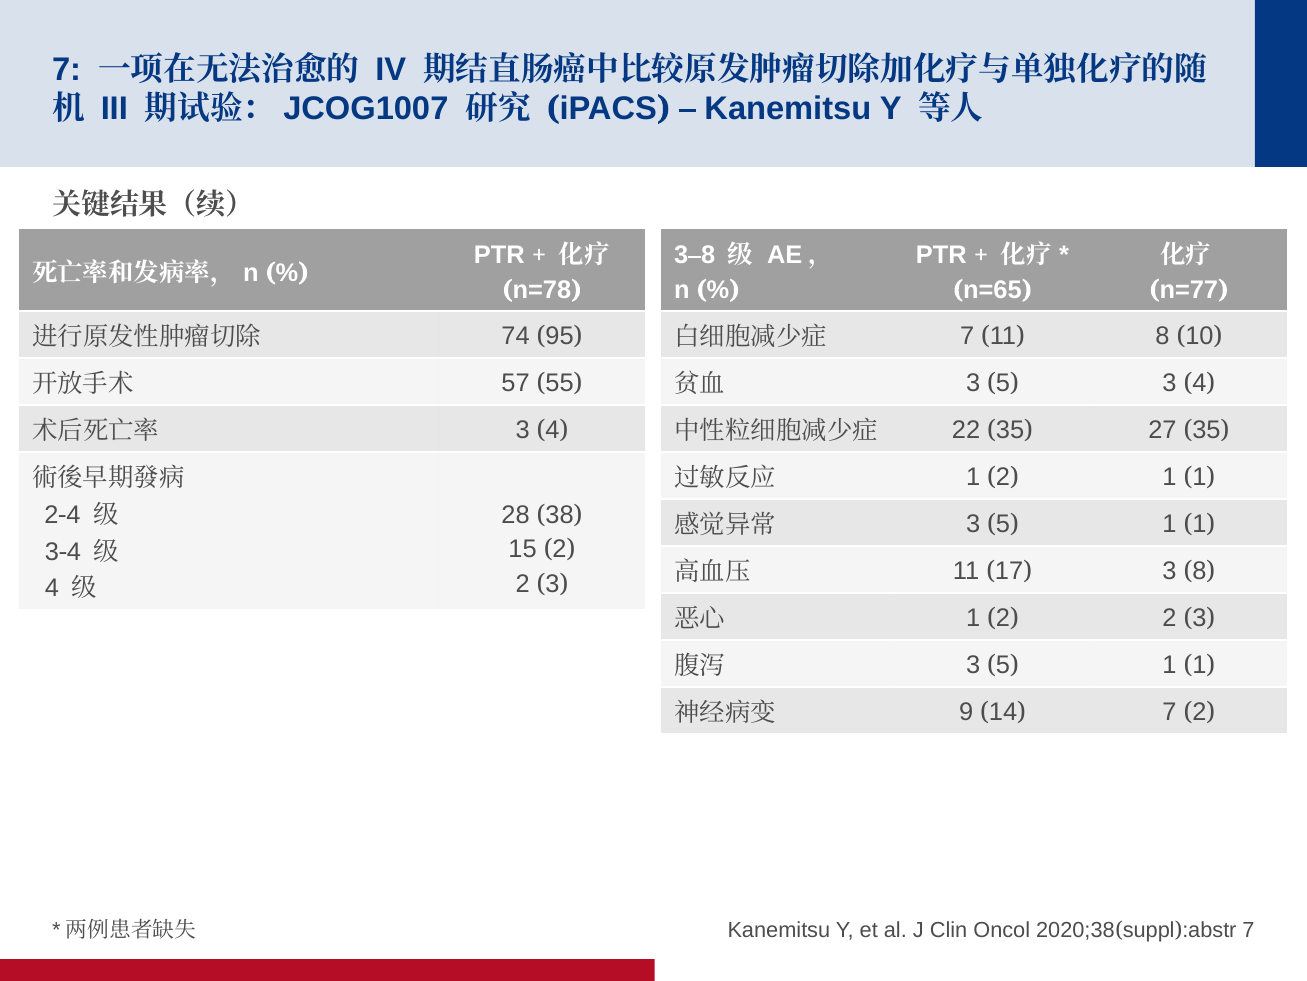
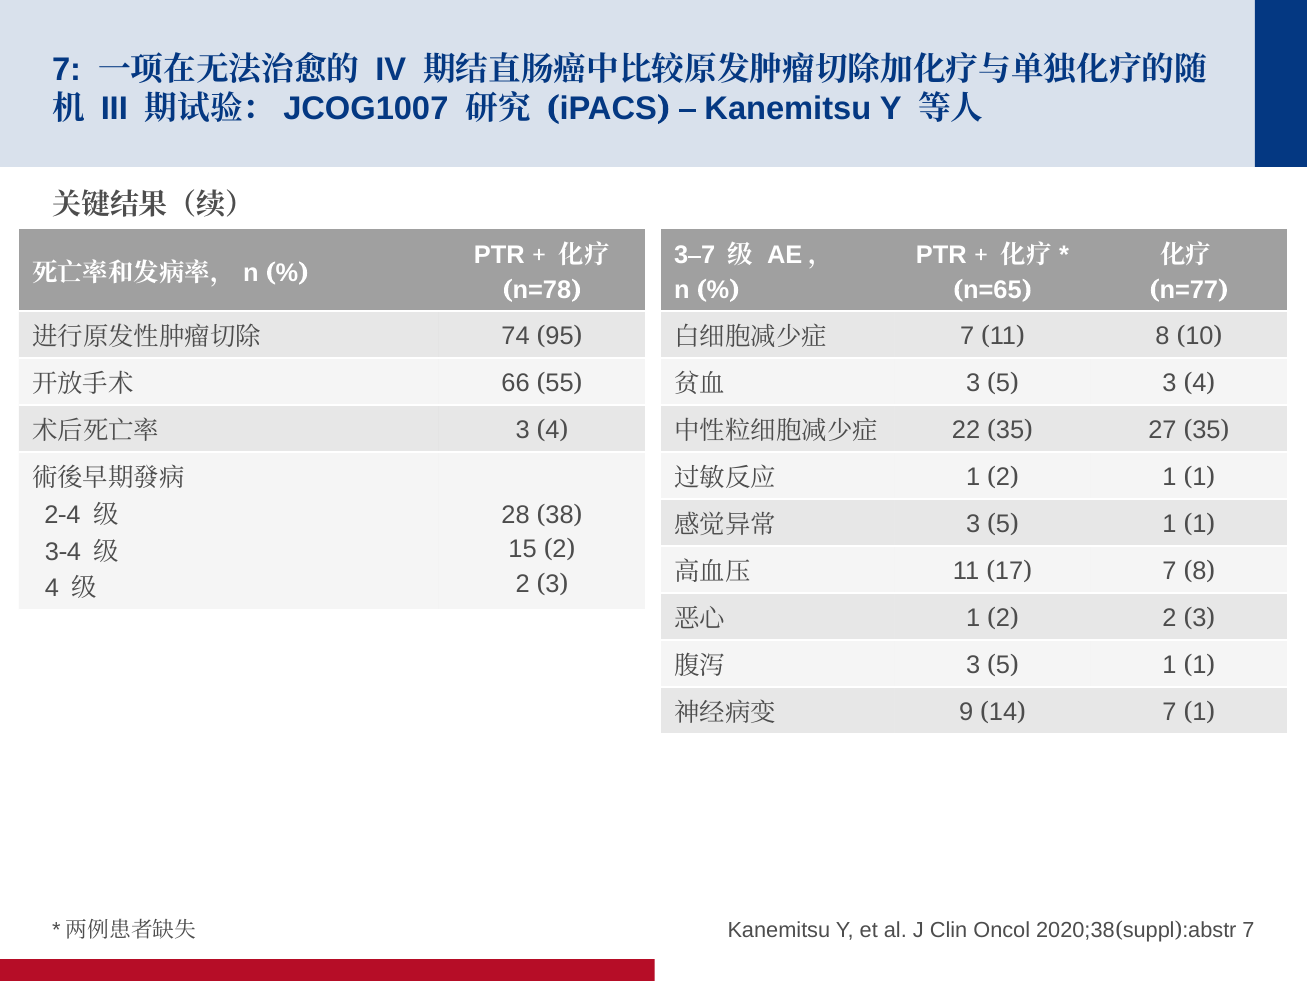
8 at (708, 255): 8 -> 7
57: 57 -> 66
3 at (1170, 571): 3 -> 7
2 at (1199, 712): 2 -> 1
